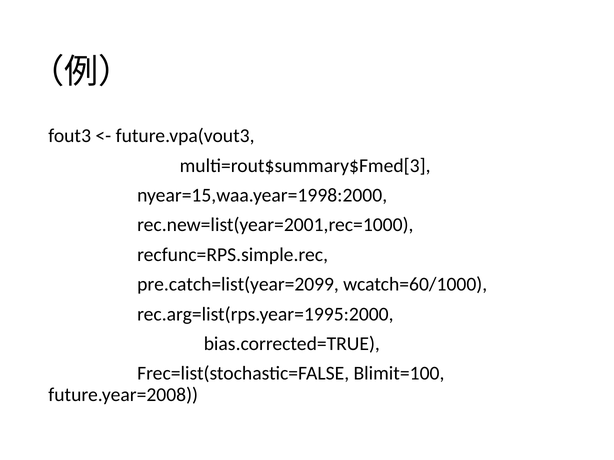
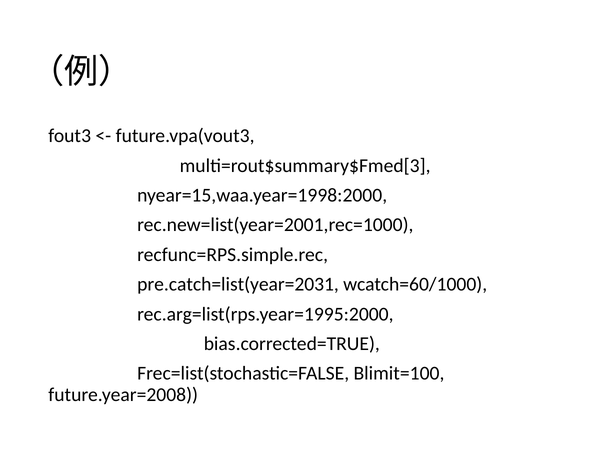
pre.catch=list(year=2099: pre.catch=list(year=2099 -> pre.catch=list(year=2031
